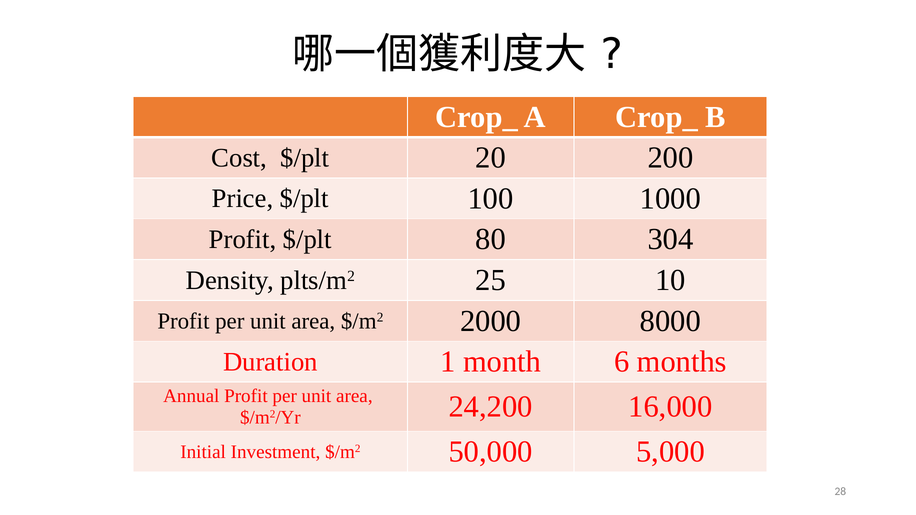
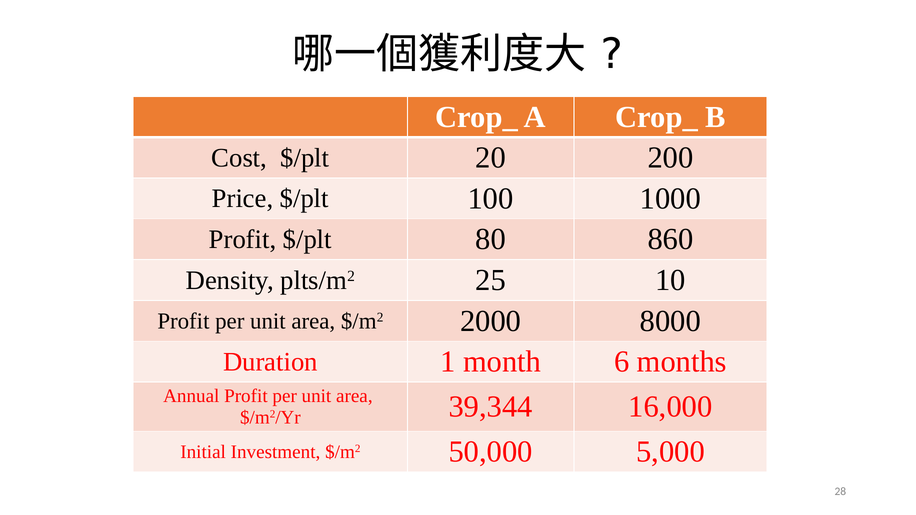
304: 304 -> 860
24,200: 24,200 -> 39,344
